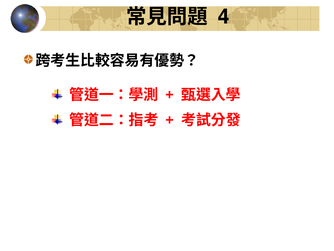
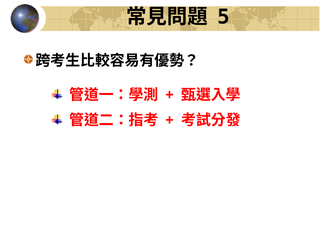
4: 4 -> 5
